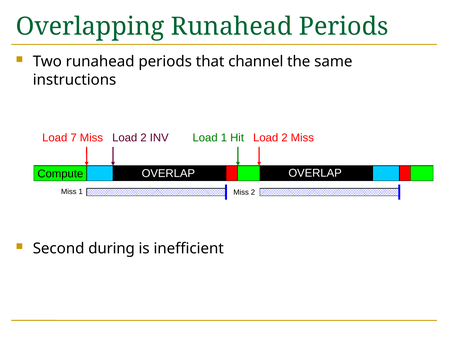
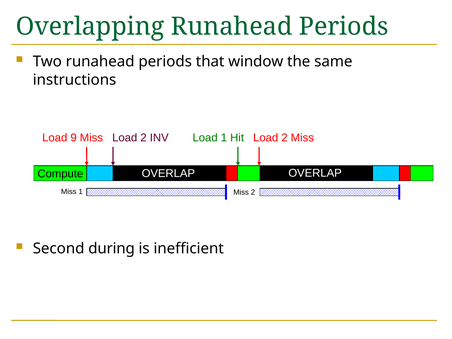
channel: channel -> window
7: 7 -> 9
